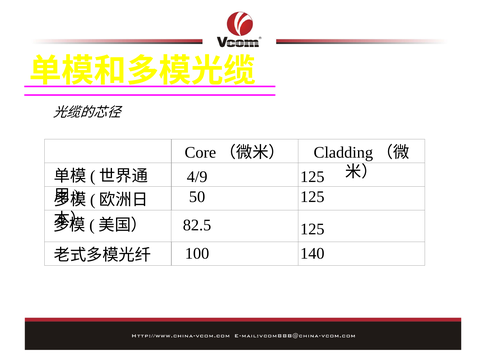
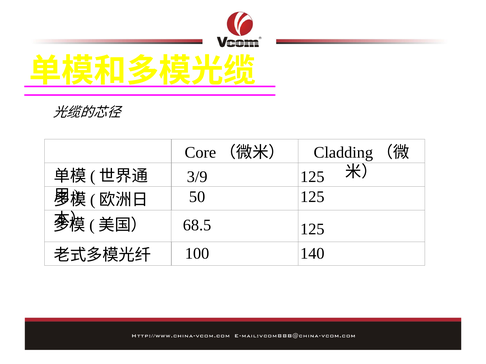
4/9: 4/9 -> 3/9
82.5: 82.5 -> 68.5
